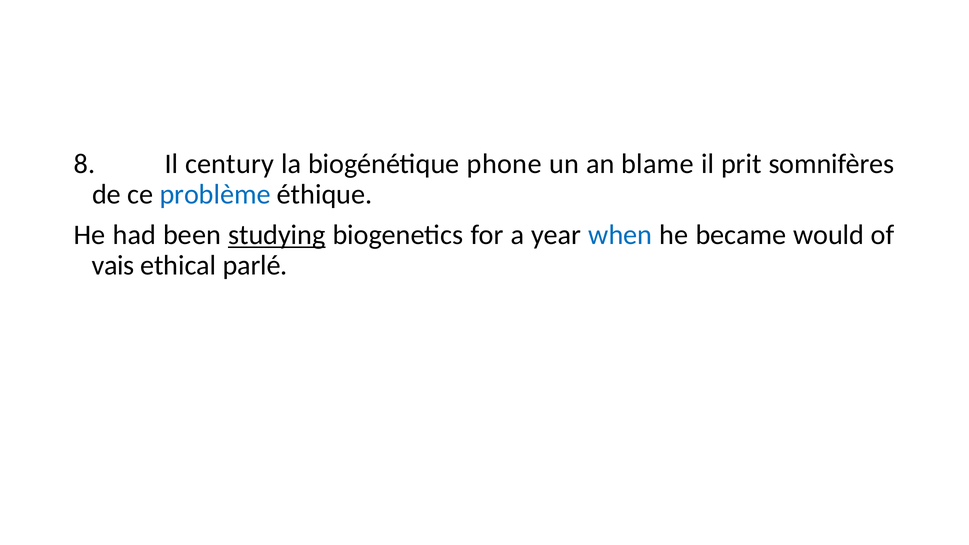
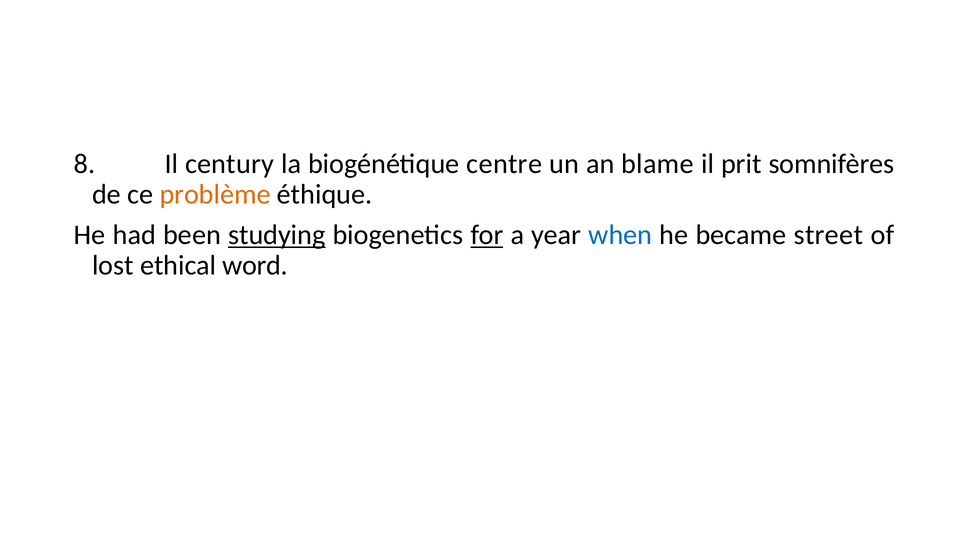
phone: phone -> centre
problème colour: blue -> orange
for underline: none -> present
would: would -> street
vais: vais -> lost
parlé: parlé -> word
